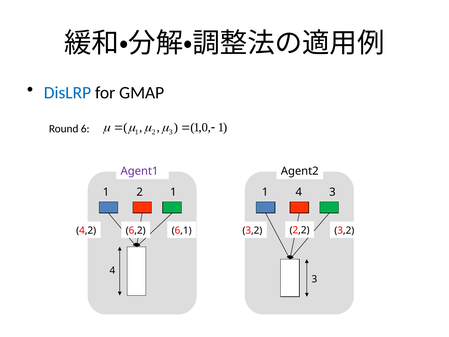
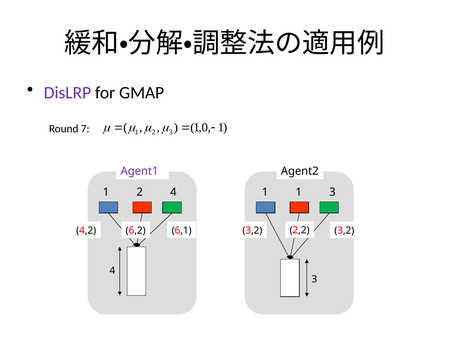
DisLRP colour: blue -> purple
6: 6 -> 7
1 at (173, 192): 1 -> 4
4 at (299, 192): 4 -> 1
